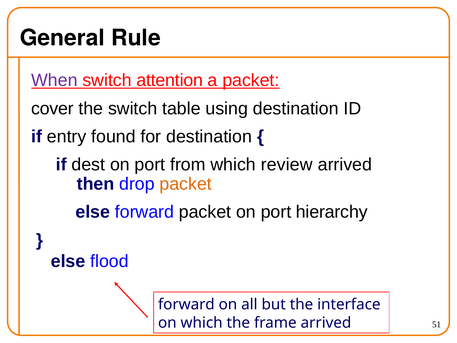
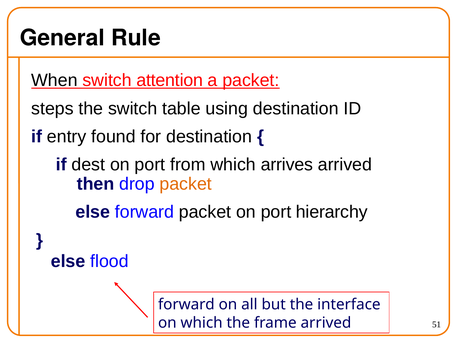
When colour: purple -> black
cover: cover -> steps
review: review -> arrives
